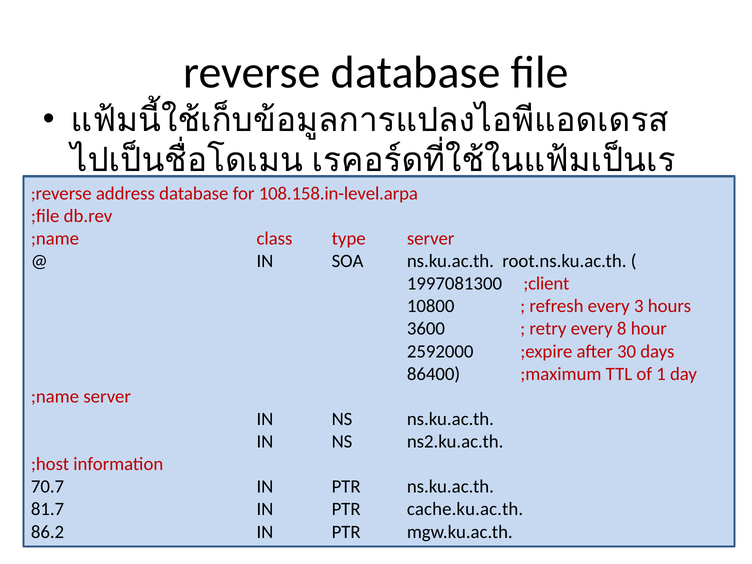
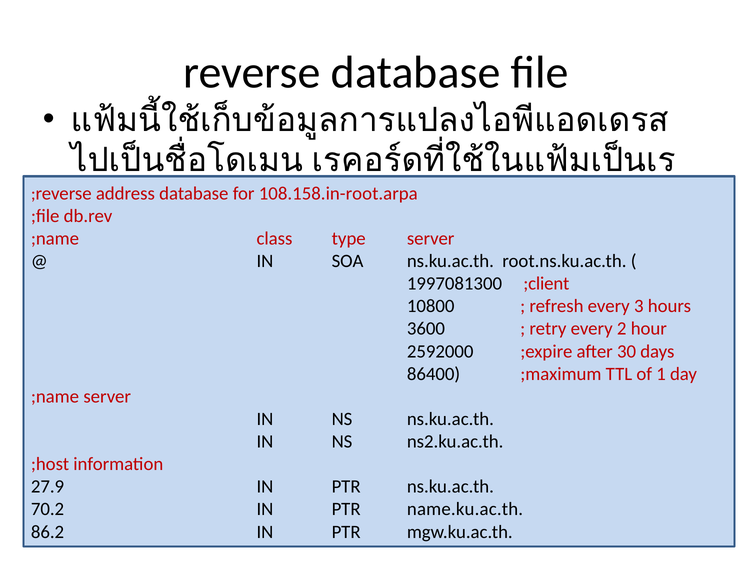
108.158.in-level.arpa: 108.158.in-level.arpa -> 108.158.in-root.arpa
8: 8 -> 2
70.7: 70.7 -> 27.9
81.7: 81.7 -> 70.2
cache.ku.ac.th: cache.ku.ac.th -> name.ku.ac.th
